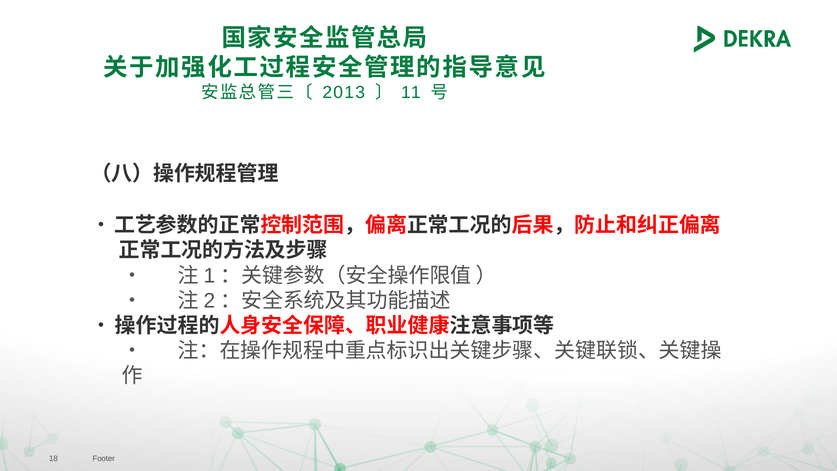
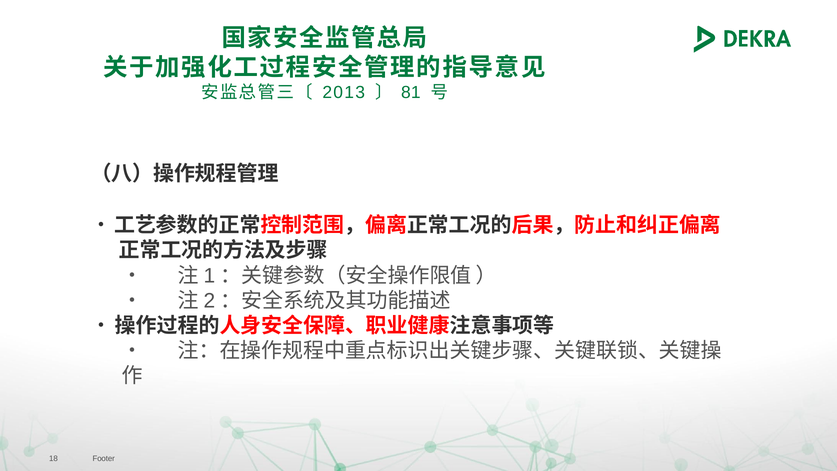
11: 11 -> 81
